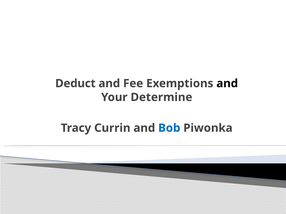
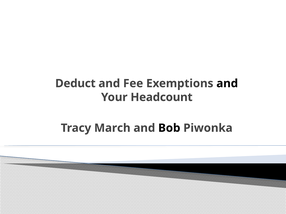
Determine: Determine -> Headcount
Currin: Currin -> March
Bob colour: blue -> black
